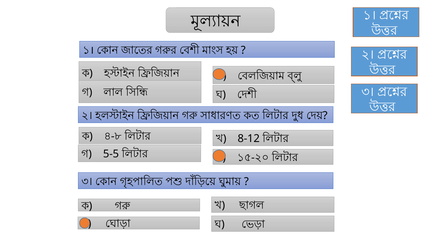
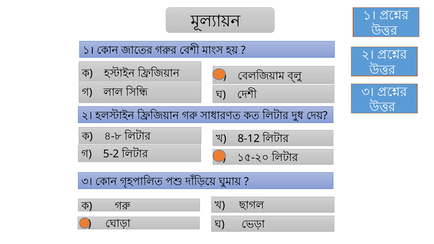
5-5: 5-5 -> 5-2
